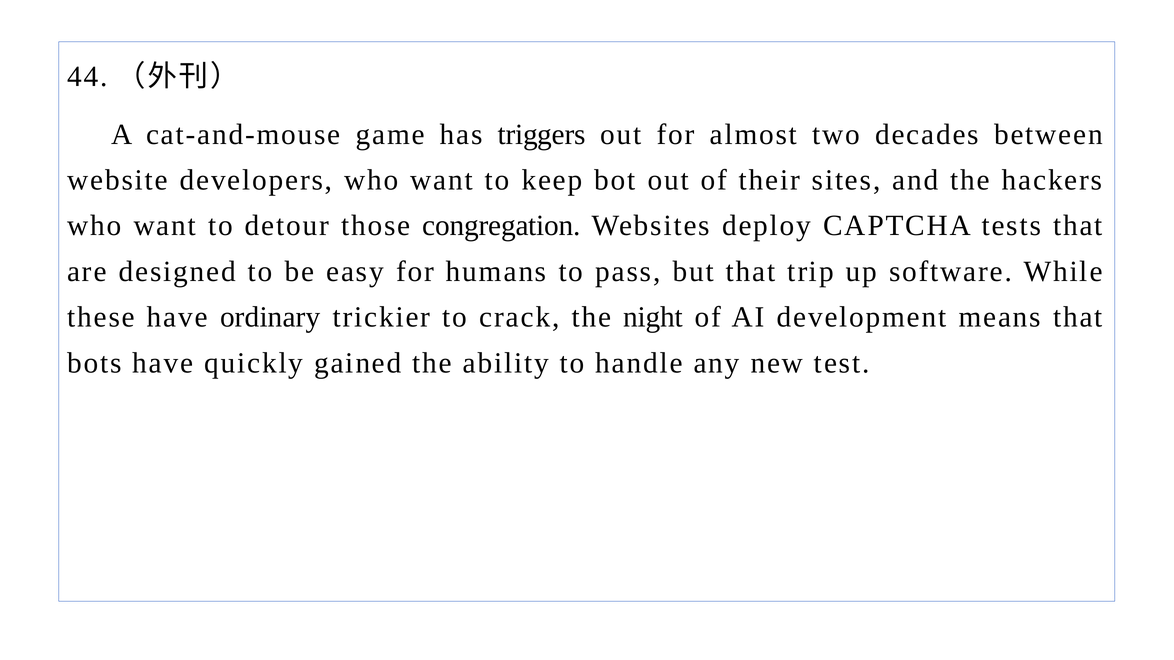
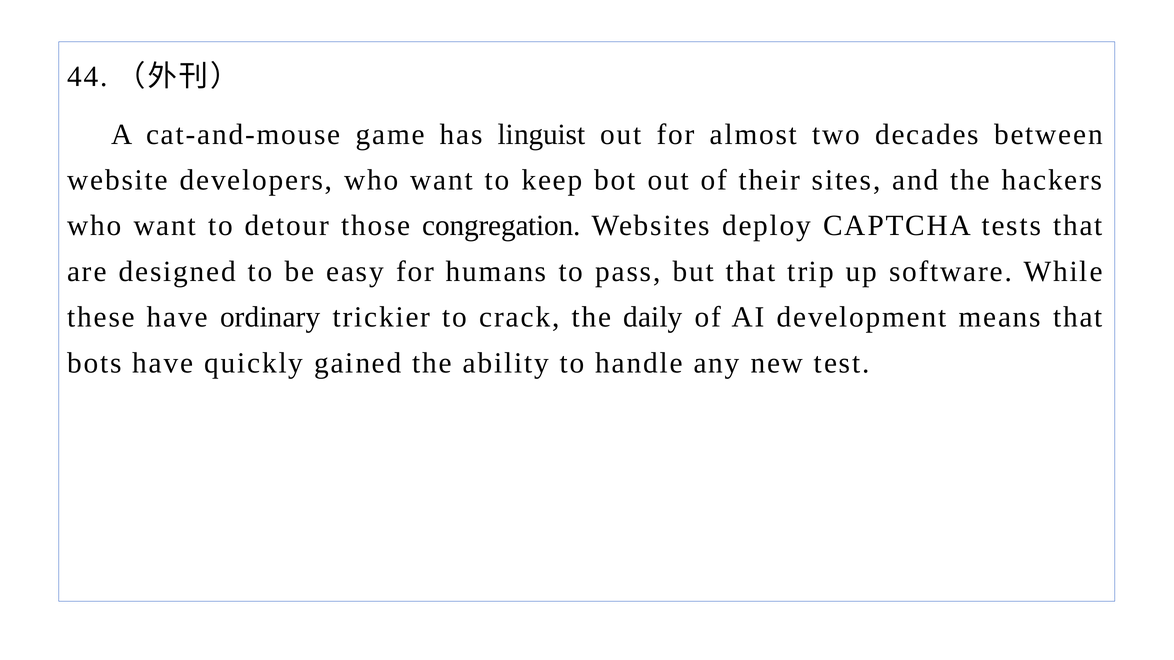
triggers: triggers -> linguist
night: night -> daily
